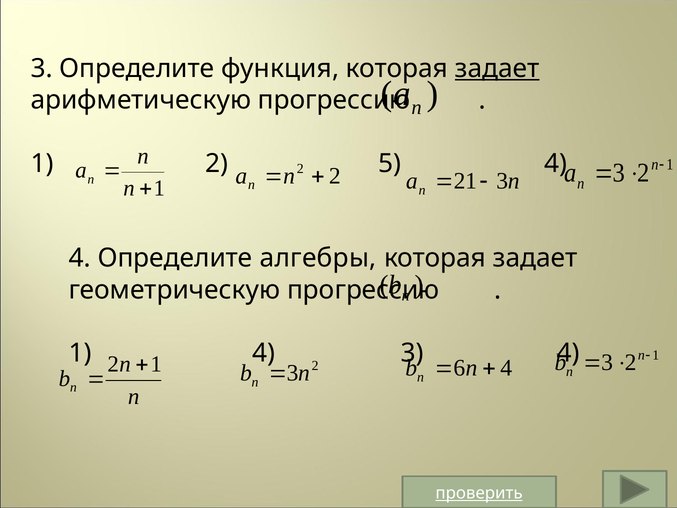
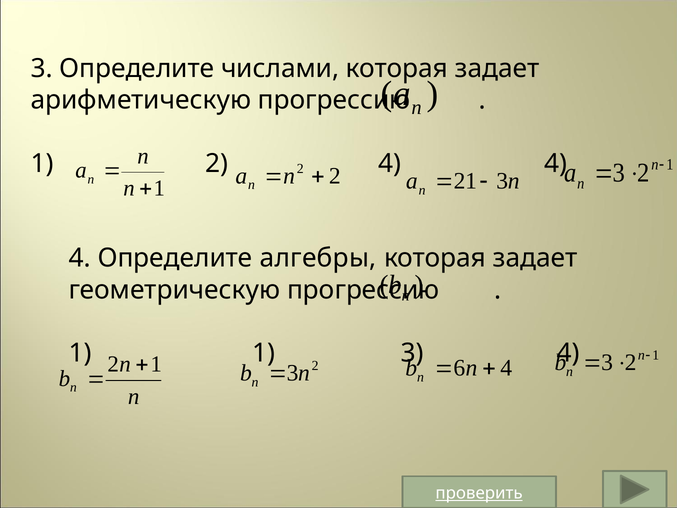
функция: функция -> числами
задает at (497, 68) underline: present -> none
2 5: 5 -> 4
1 4: 4 -> 1
